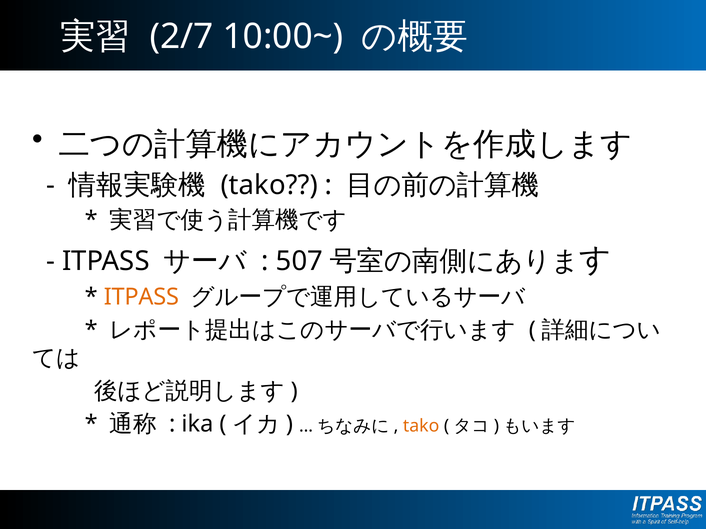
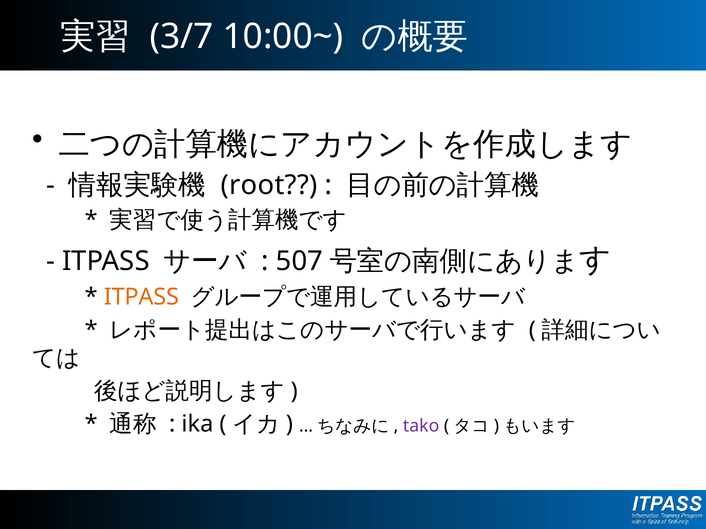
2/7: 2/7 -> 3/7
tako at (269, 185): tako -> root
tako at (421, 426) colour: orange -> purple
